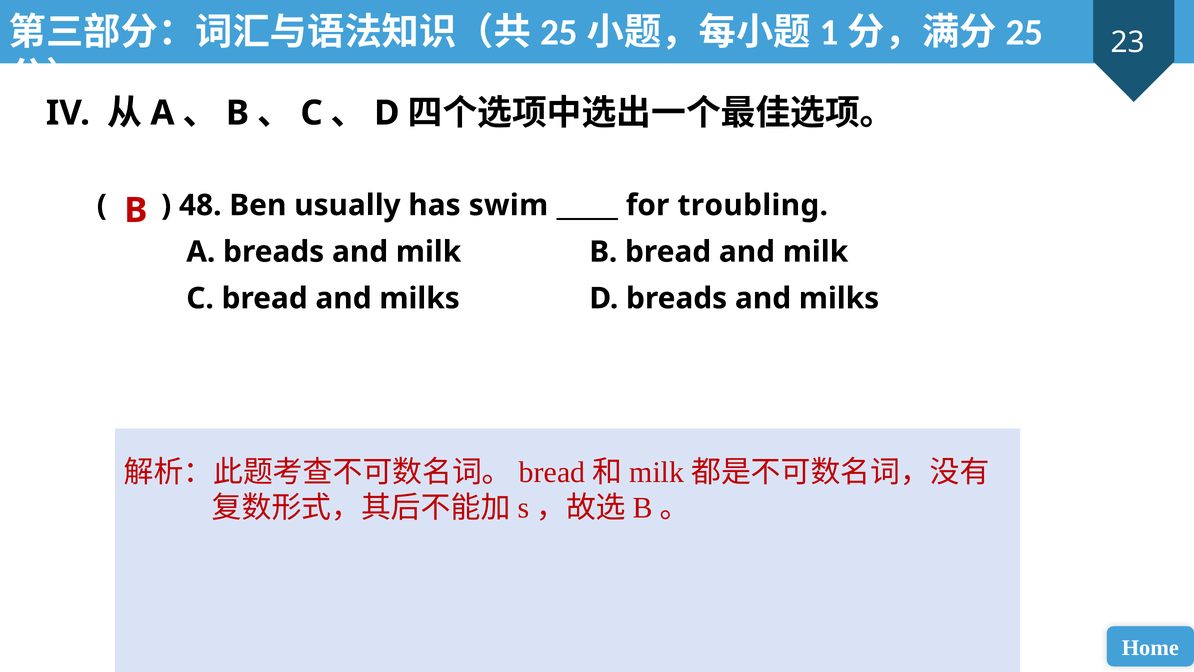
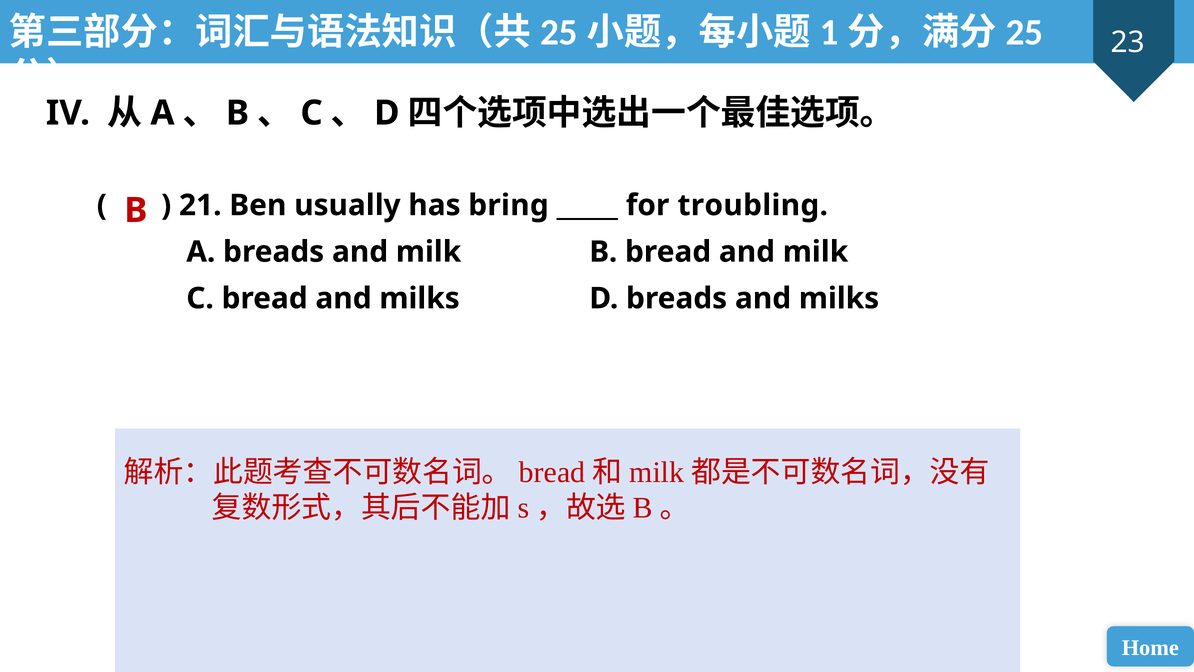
48: 48 -> 21
swim: swim -> bring
